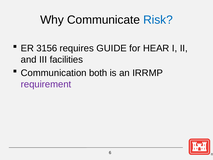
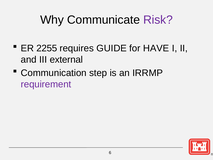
Risk colour: blue -> purple
3156: 3156 -> 2255
HEAR: HEAR -> HAVE
facilities: facilities -> external
both: both -> step
